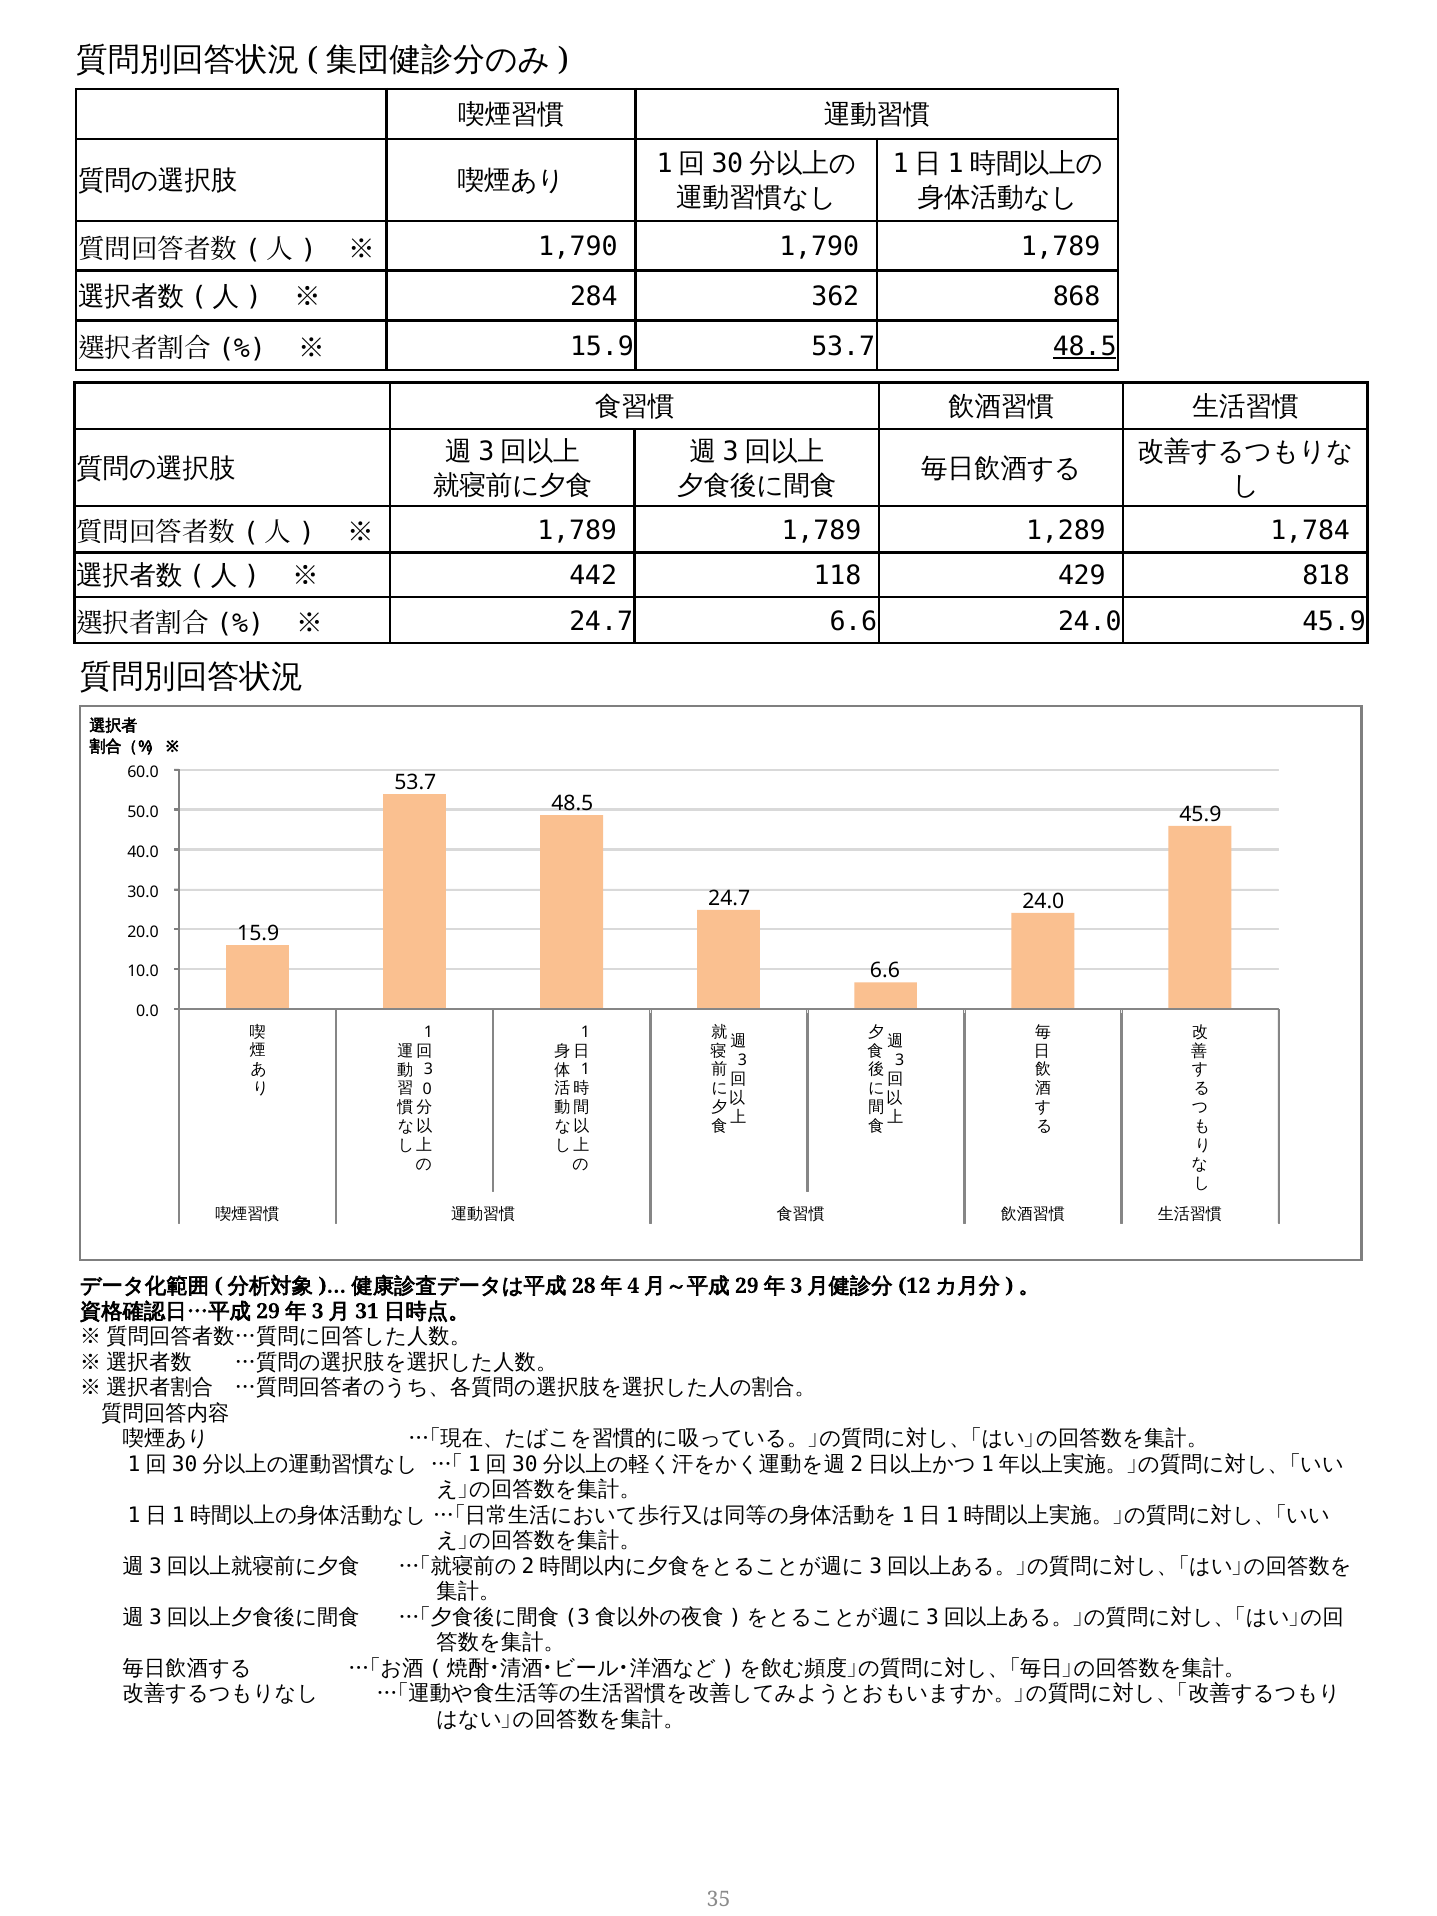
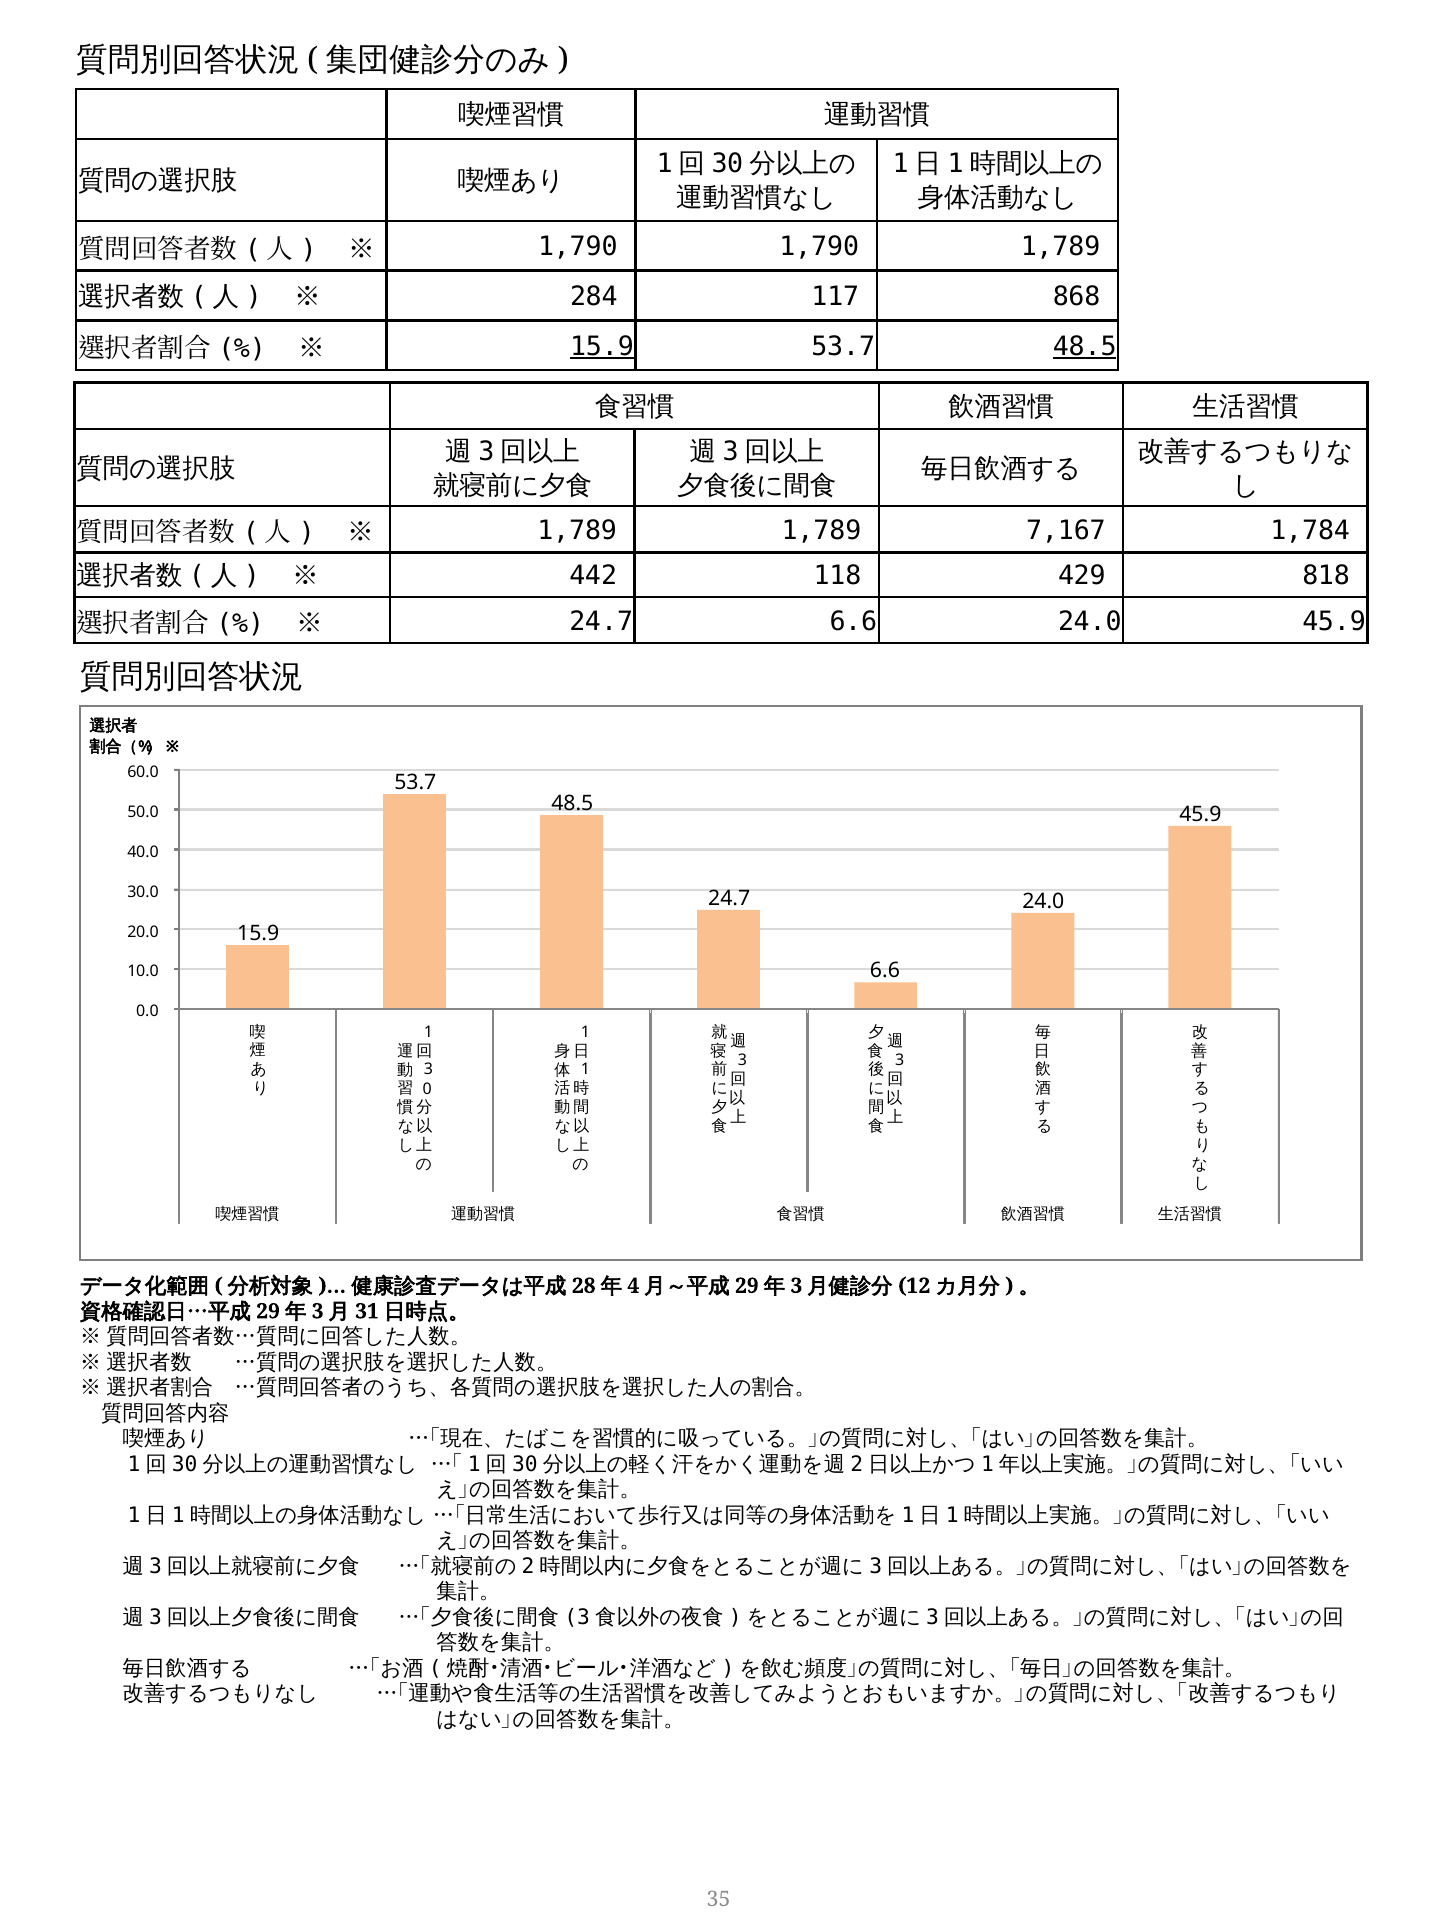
362: 362 -> 117
15.9 at (602, 347) underline: none -> present
1,289: 1,289 -> 7,167
